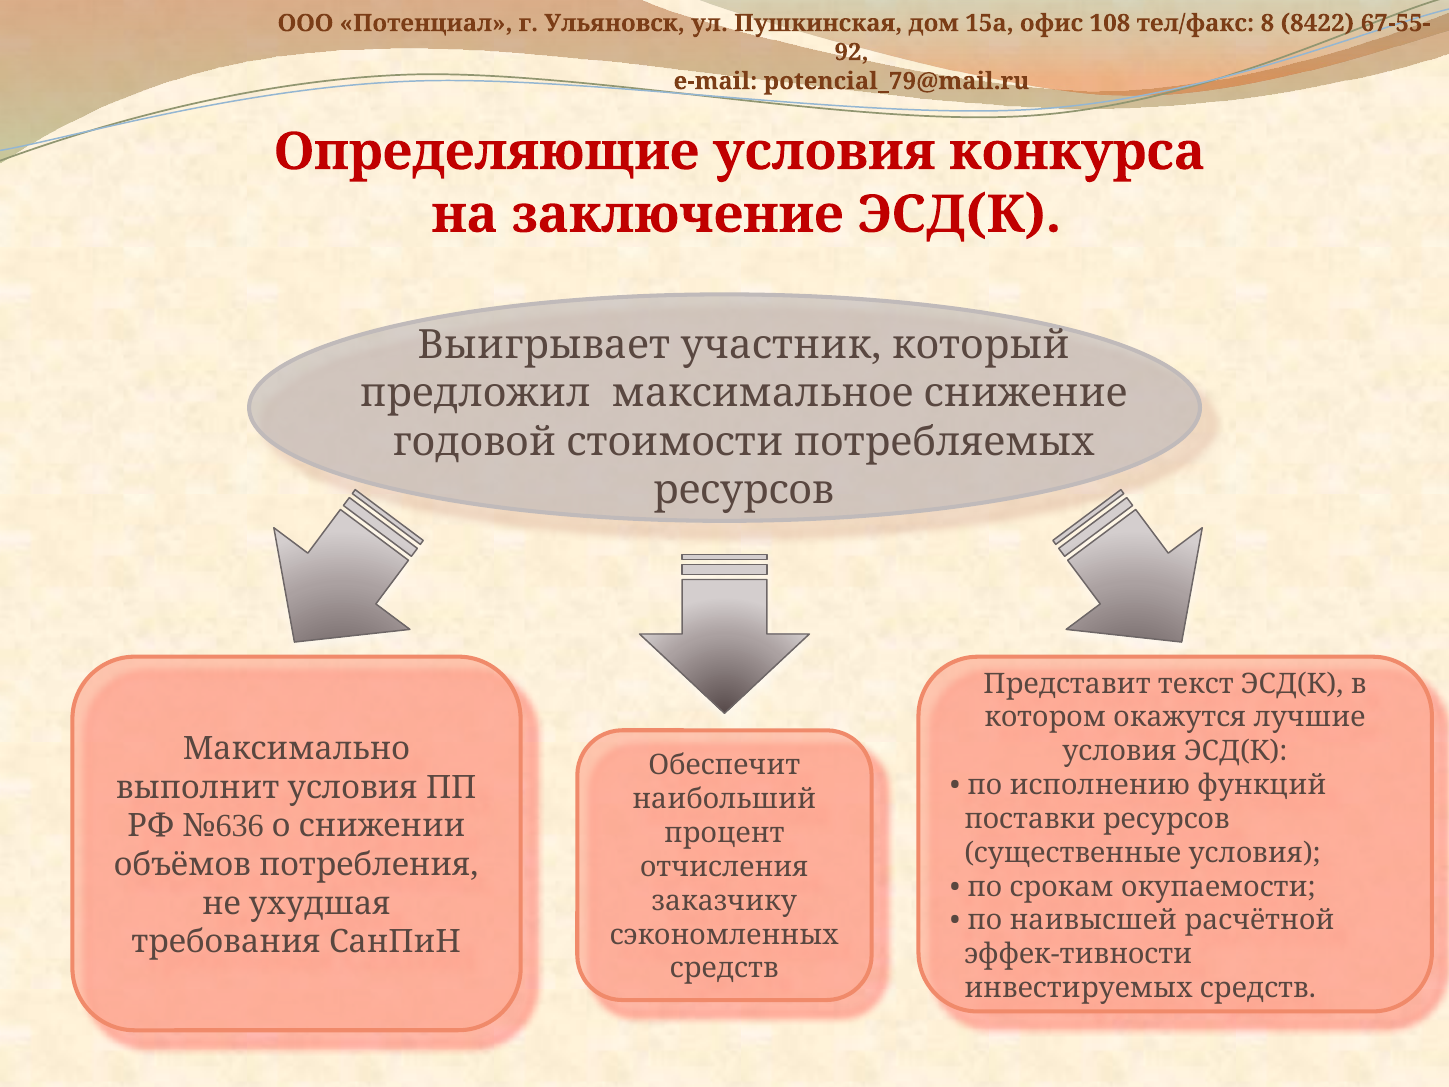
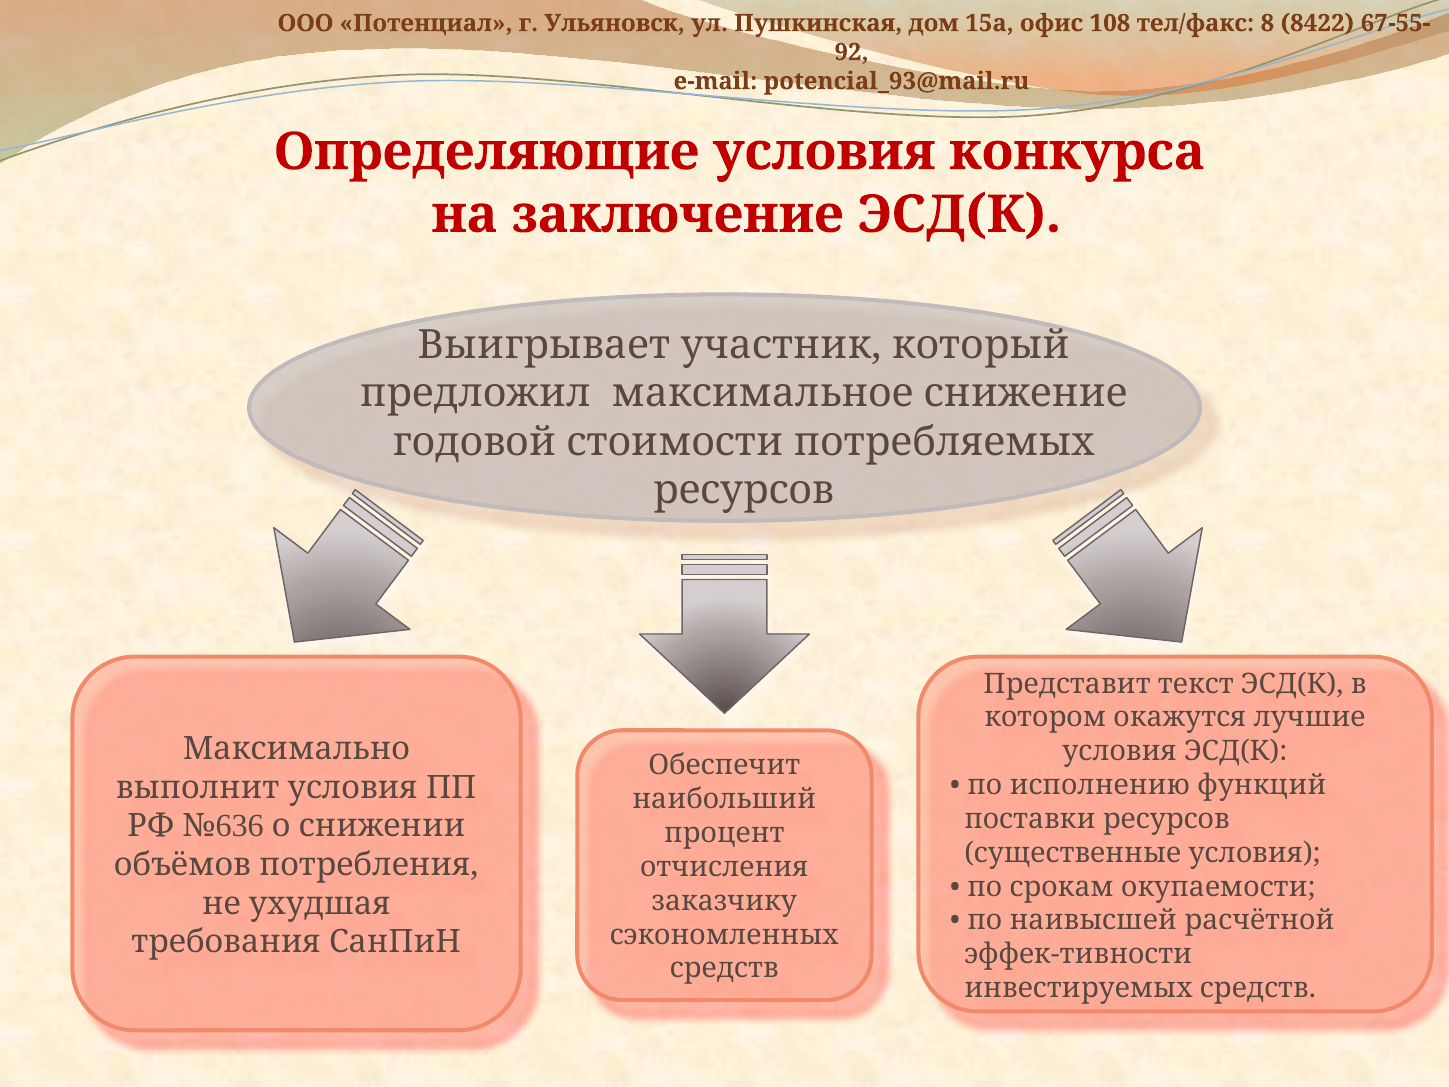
potencial_79@mail.ru: potencial_79@mail.ru -> potencial_93@mail.ru
